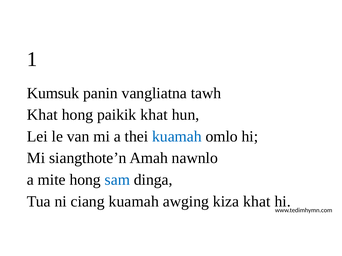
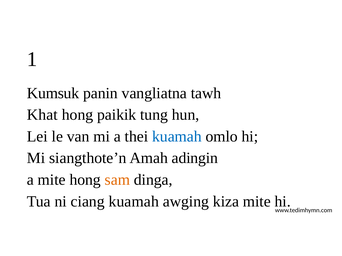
paikik khat: khat -> tung
nawnlo: nawnlo -> adingin
sam colour: blue -> orange
kiza khat: khat -> mite
